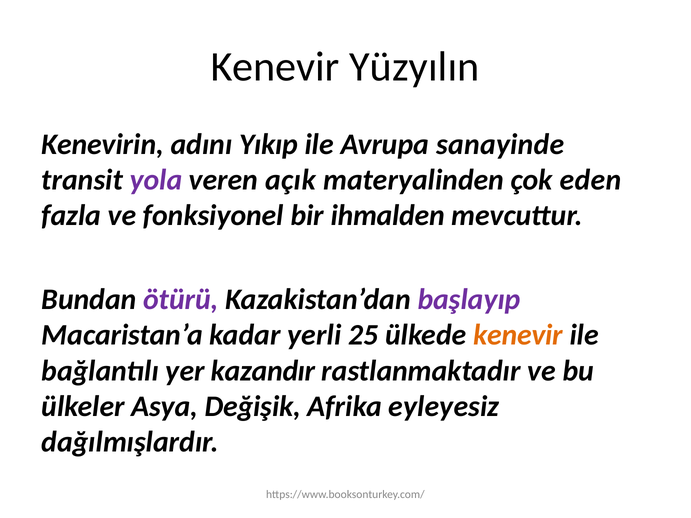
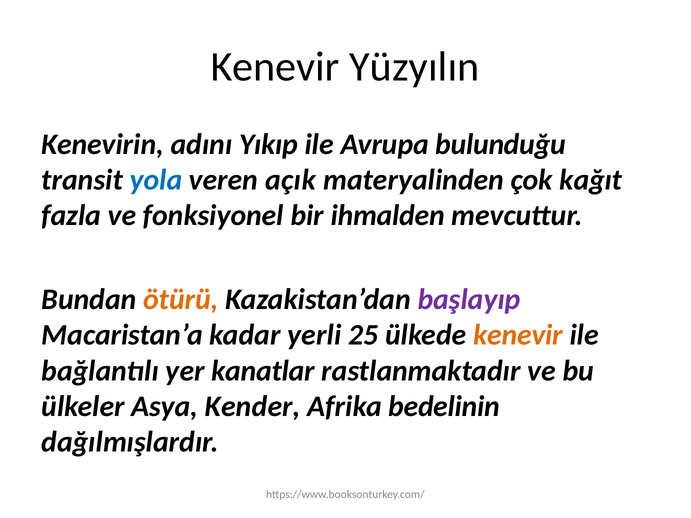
sanayinde: sanayinde -> bulunduğu
yola colour: purple -> blue
eden: eden -> kağıt
ötürü colour: purple -> orange
kazandır: kazandır -> kanatlar
Değişik: Değişik -> Kender
eyleyesiz: eyleyesiz -> bedelinin
